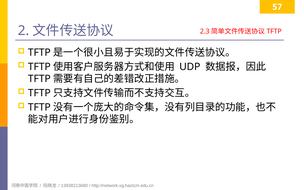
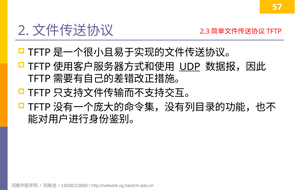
UDP underline: none -> present
